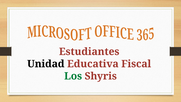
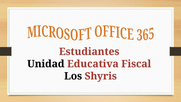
Los colour: green -> black
